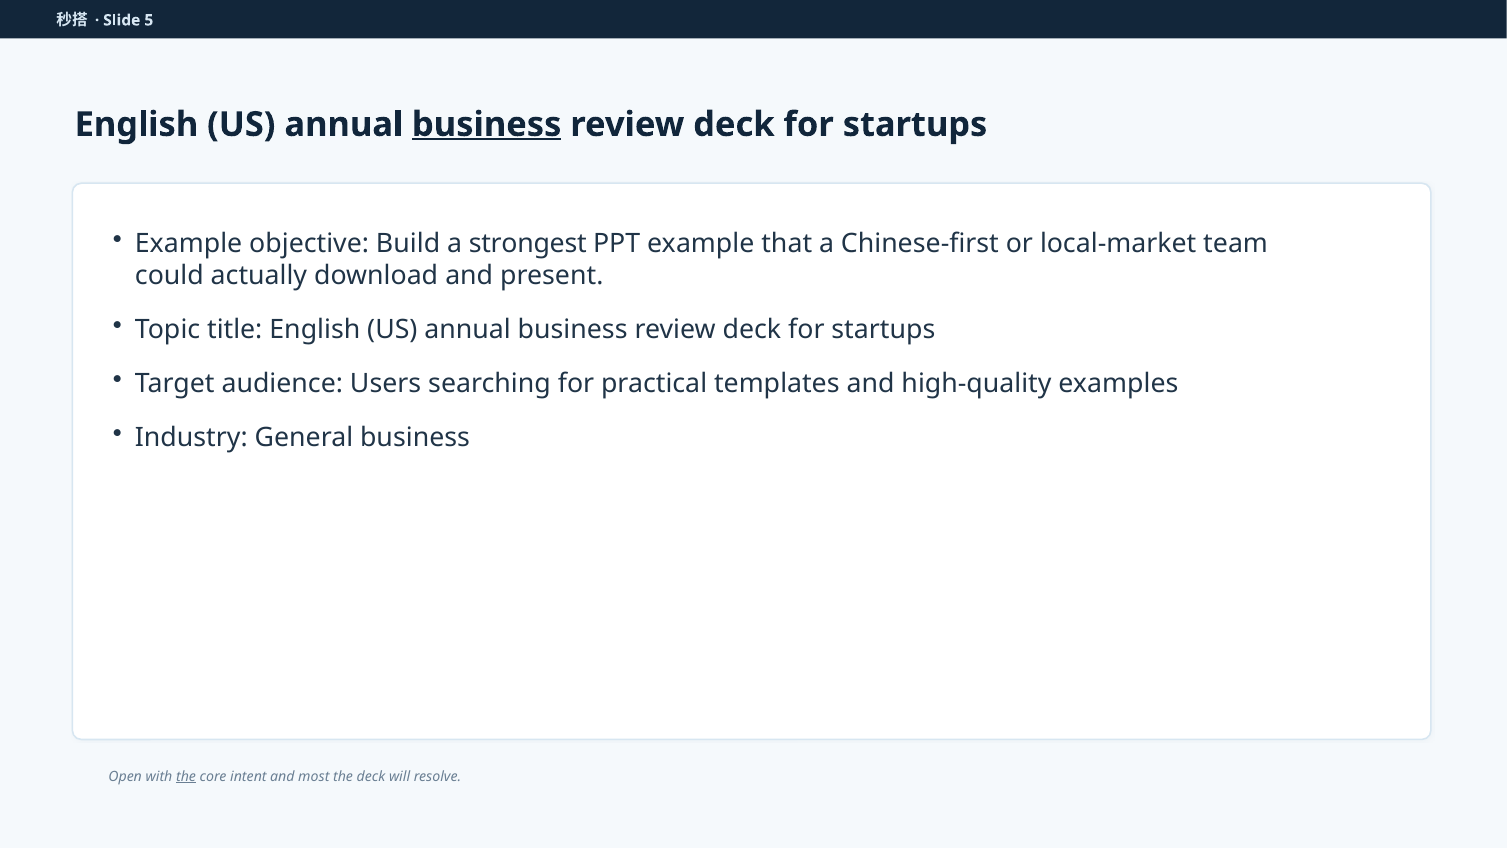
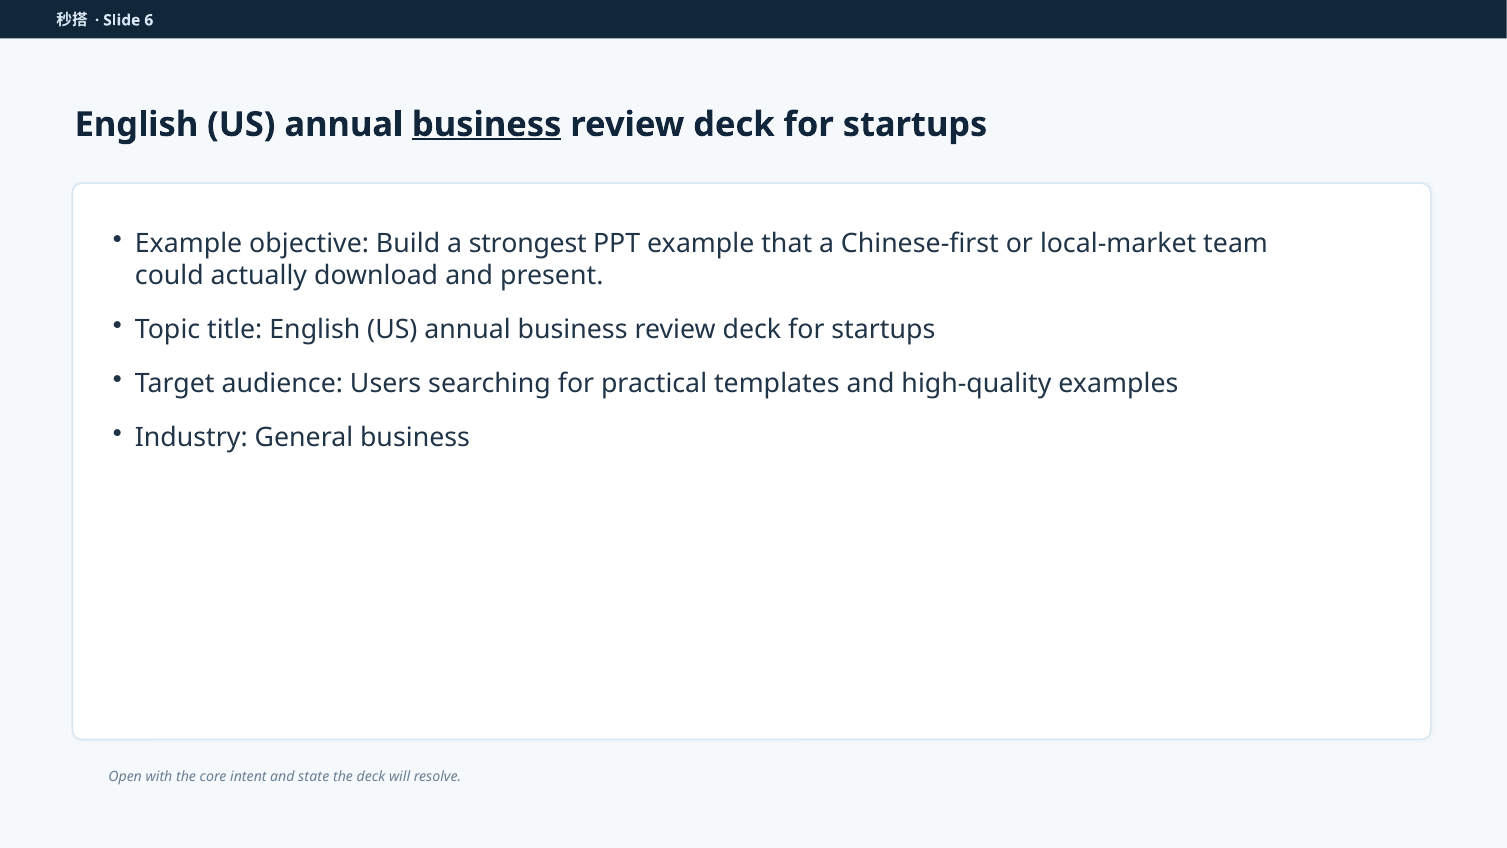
5: 5 -> 6
the at (186, 776) underline: present -> none
most: most -> state
